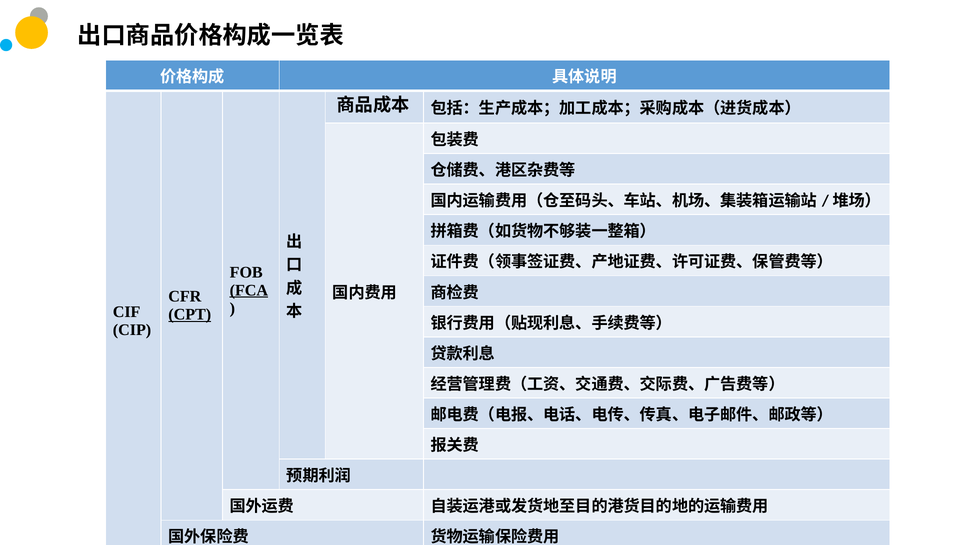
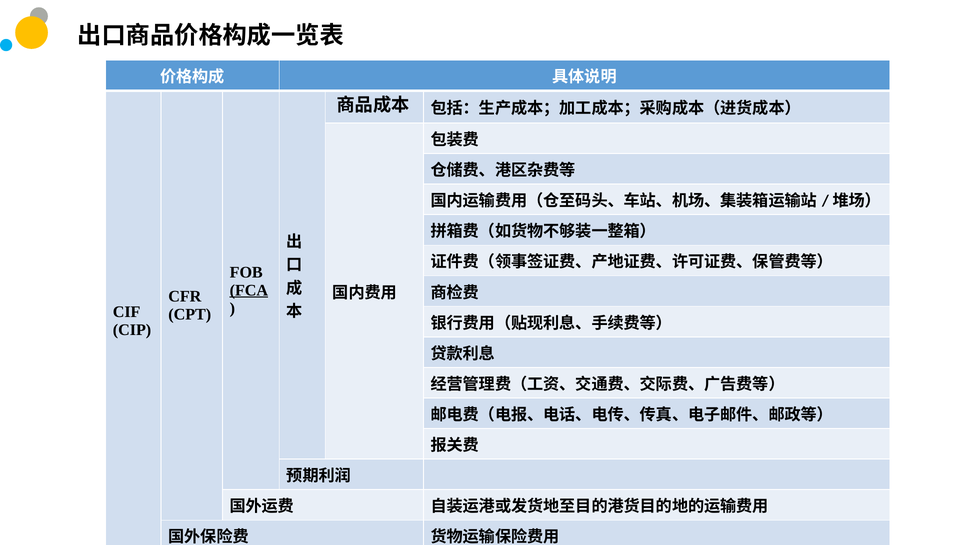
CPT underline: present -> none
